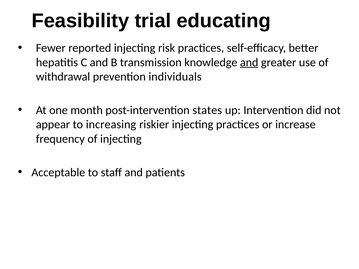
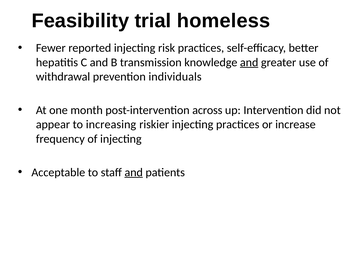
educating: educating -> homeless
states: states -> across
and at (134, 172) underline: none -> present
